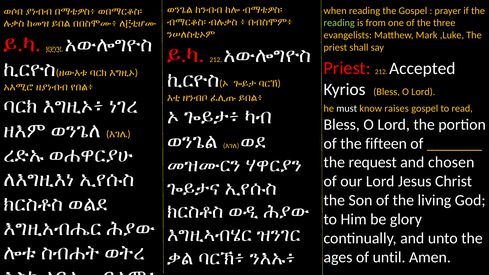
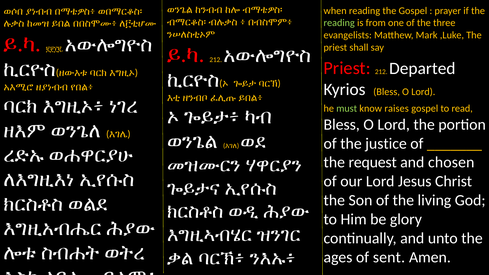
Accepted: Accepted -> Departed
must colour: white -> light green
fifteen: fifteen -> justice
until: until -> sent
